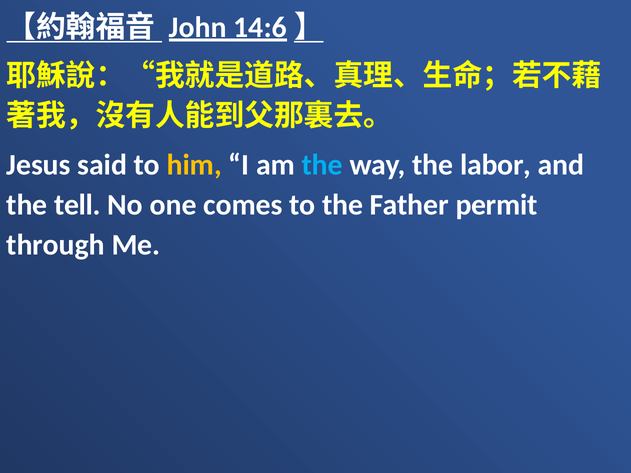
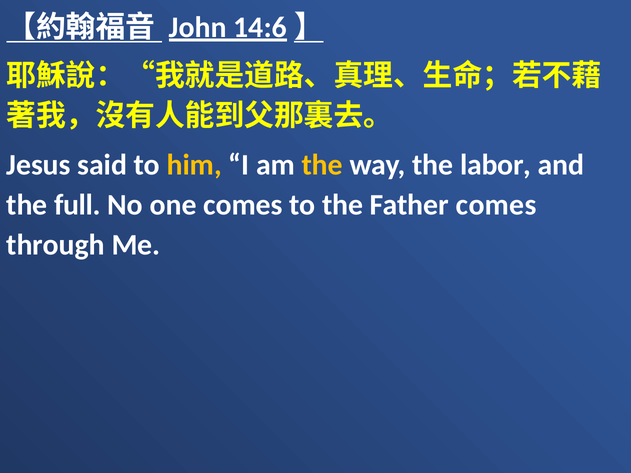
the at (322, 165) colour: light blue -> yellow
tell: tell -> full
Father permit: permit -> comes
